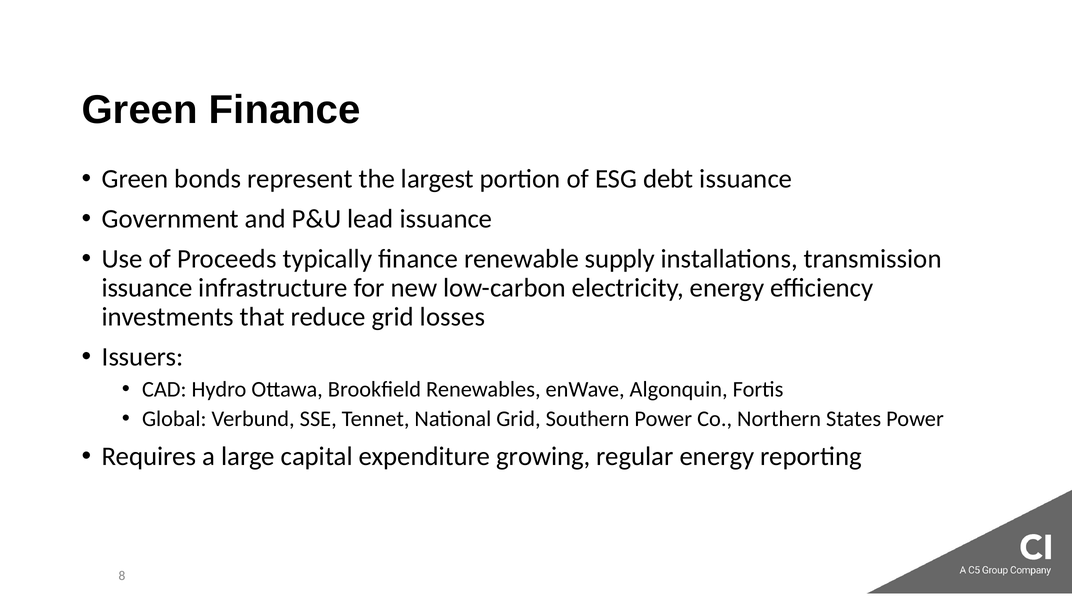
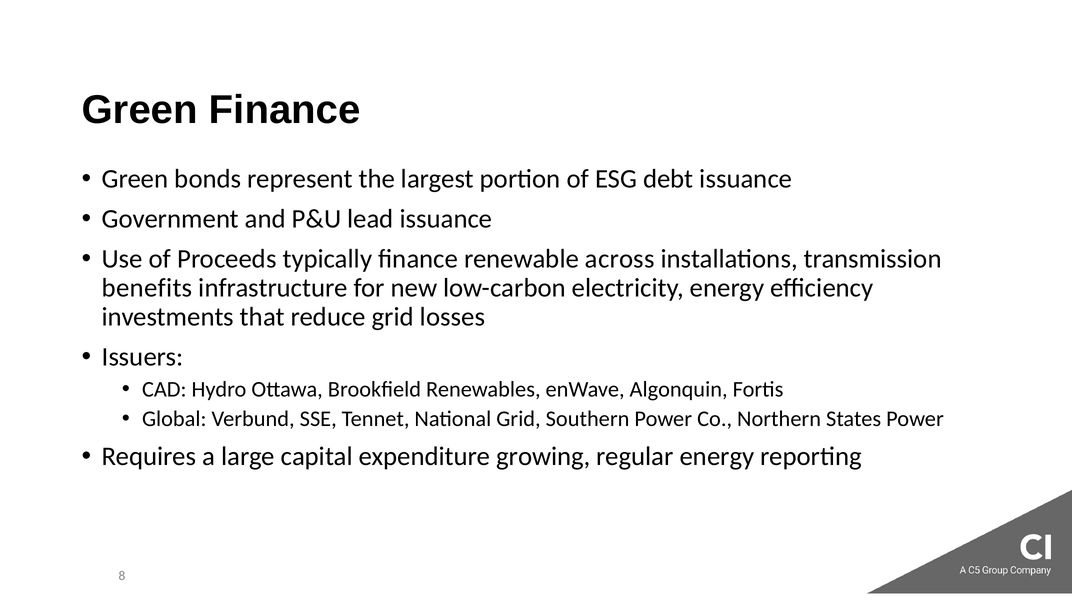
supply: supply -> across
issuance at (147, 288): issuance -> benefits
